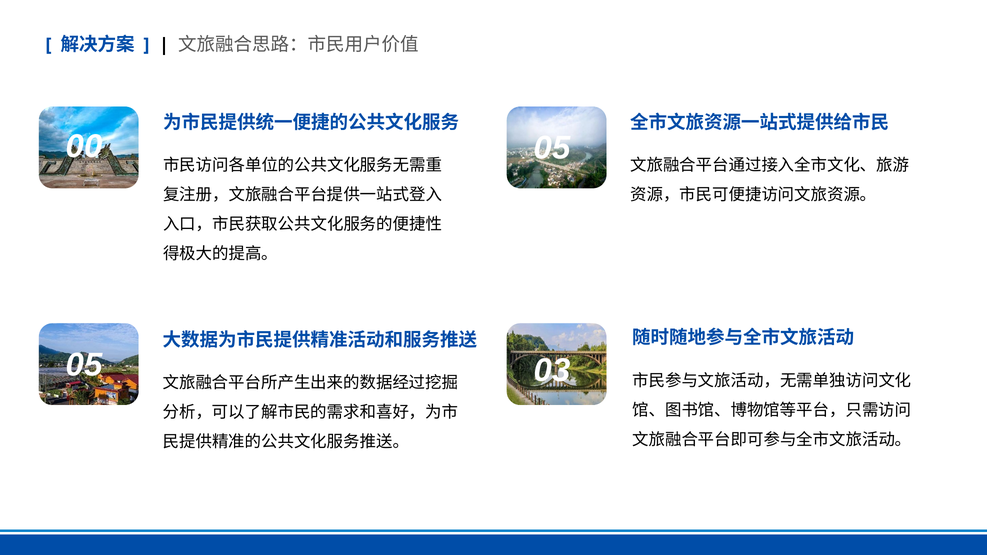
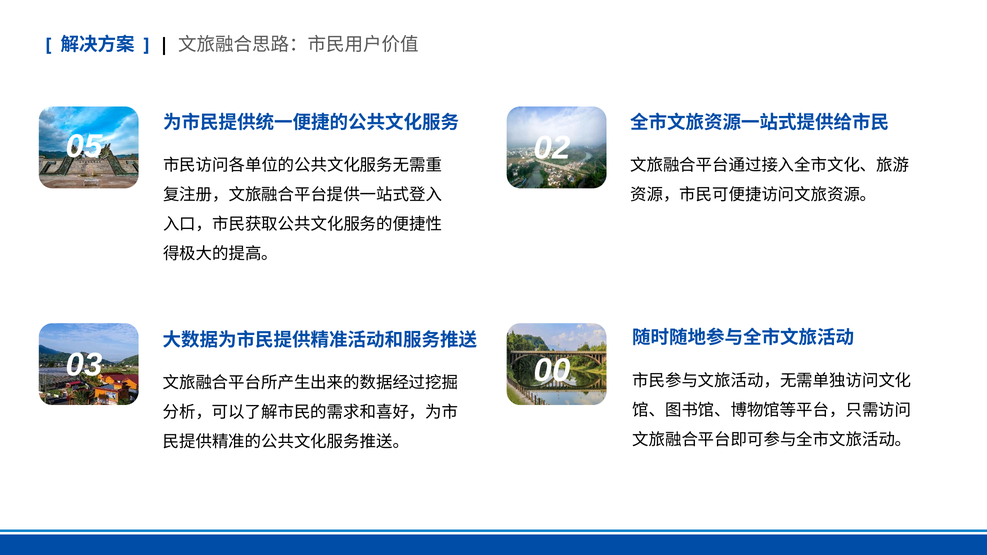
0 at (93, 147): 0 -> 5
5 at (561, 148): 5 -> 2
5 at (93, 365): 5 -> 3
0 3: 3 -> 0
